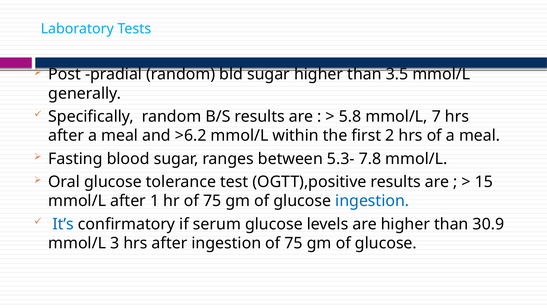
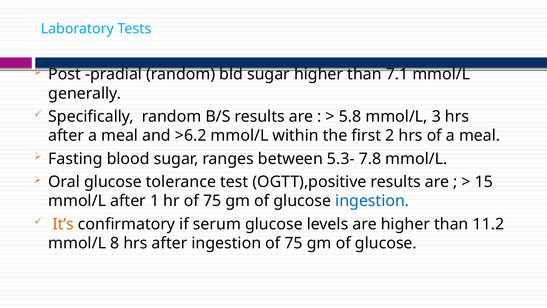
3.5: 3.5 -> 7.1
7: 7 -> 3
It’s colour: blue -> orange
30.9: 30.9 -> 11.2
3: 3 -> 8
